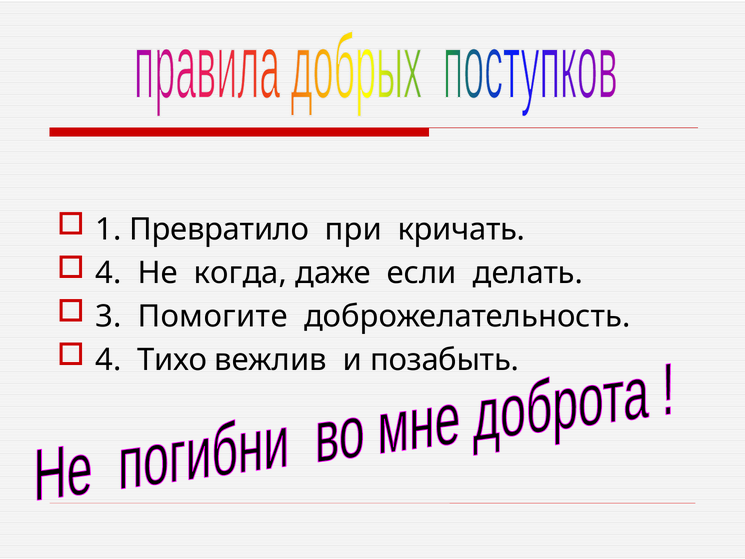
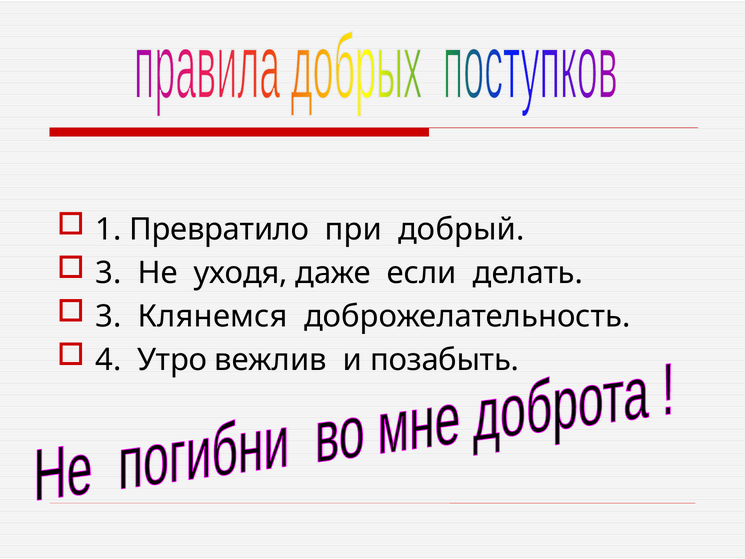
кричать: кричать -> добрый
4 at (108, 273): 4 -> 3
когда: когда -> уходя
Помогите: Помогите -> Клянемся
Тихо: Тихо -> Утро
